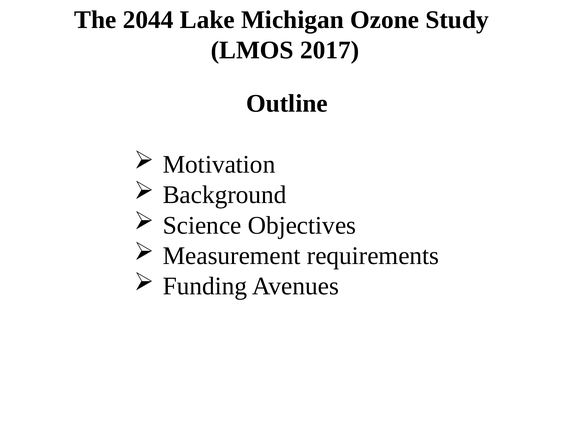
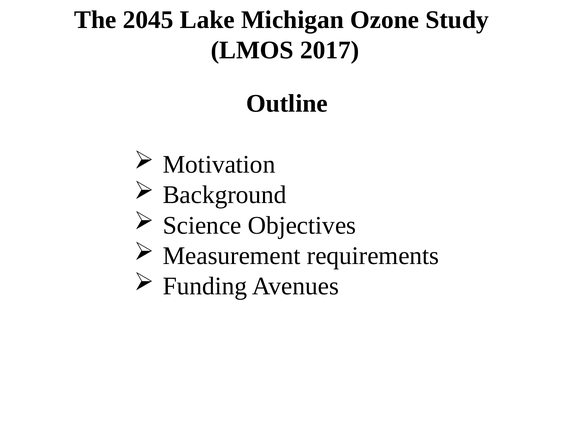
2044: 2044 -> 2045
